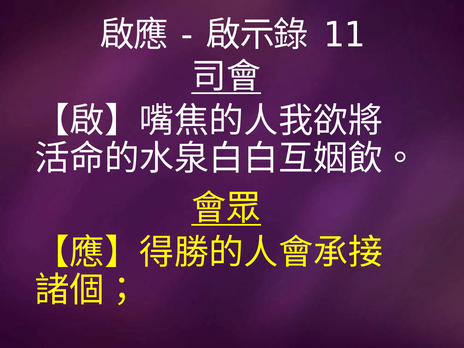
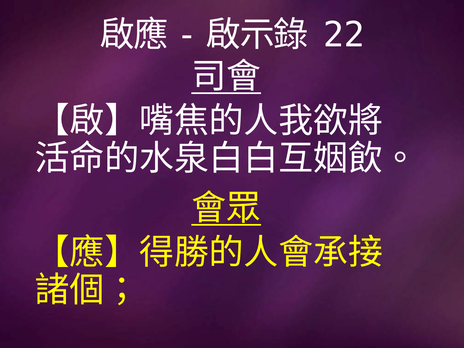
11: 11 -> 22
